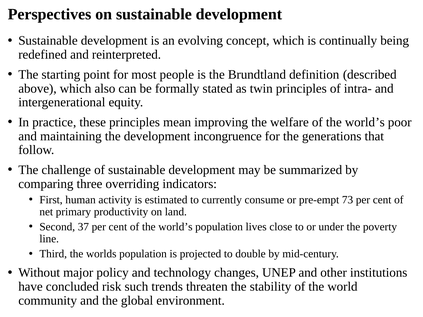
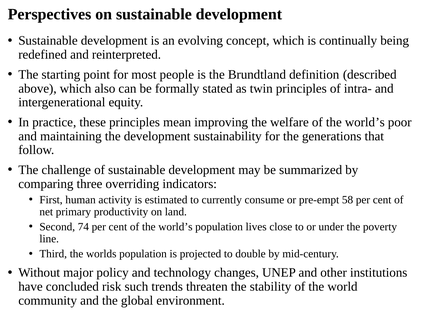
incongruence: incongruence -> sustainability
73: 73 -> 58
37: 37 -> 74
